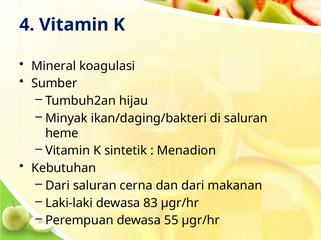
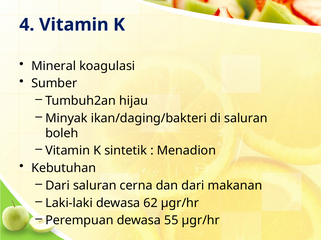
heme: heme -> boleh
83: 83 -> 62
